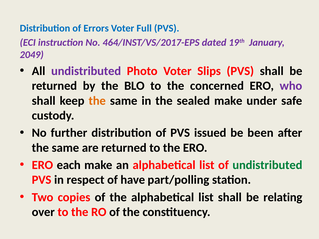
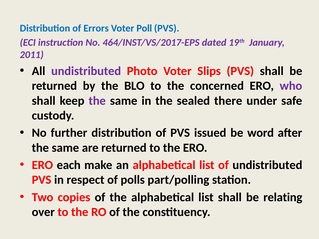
Full: Full -> Poll
2049: 2049 -> 2011
the at (97, 101) colour: orange -> purple
sealed make: make -> there
been: been -> word
undistributed at (267, 165) colour: green -> black
have: have -> polls
